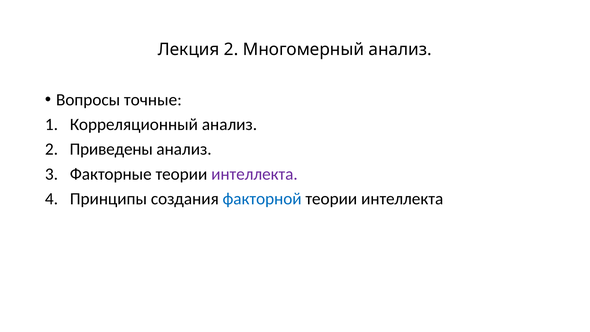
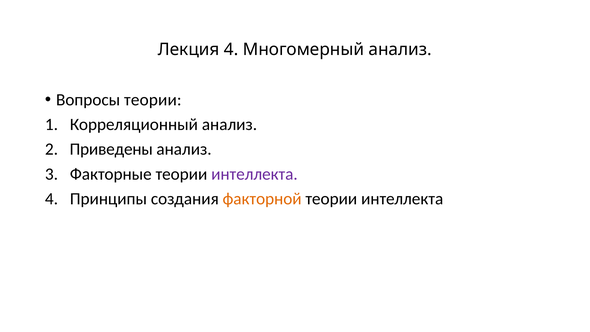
Лекция 2: 2 -> 4
Вопросы точные: точные -> теории
факторной colour: blue -> orange
